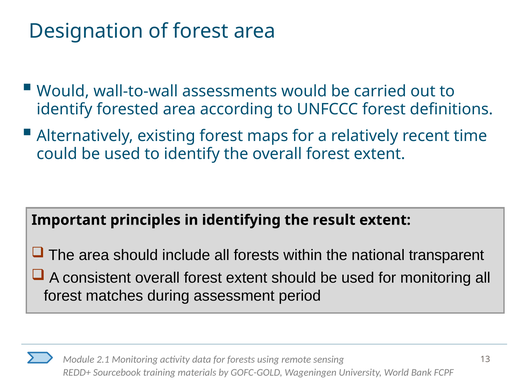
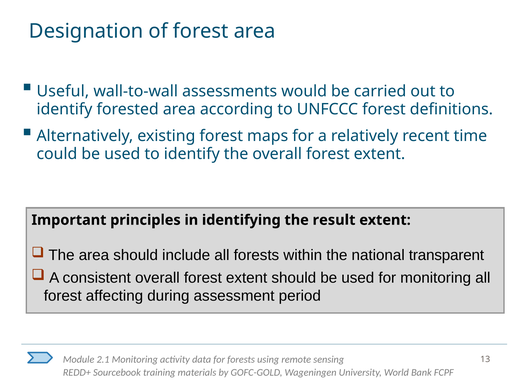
Would at (63, 91): Would -> Useful
matches: matches -> affecting
